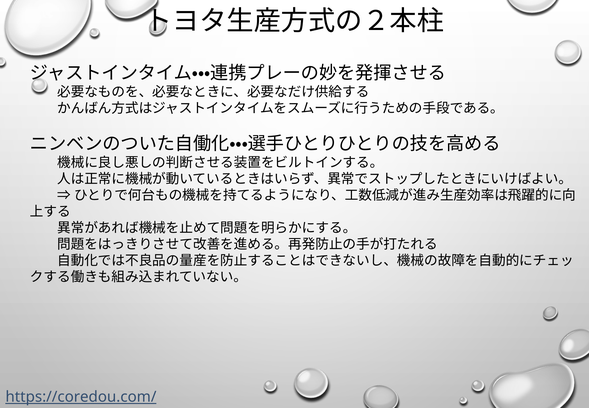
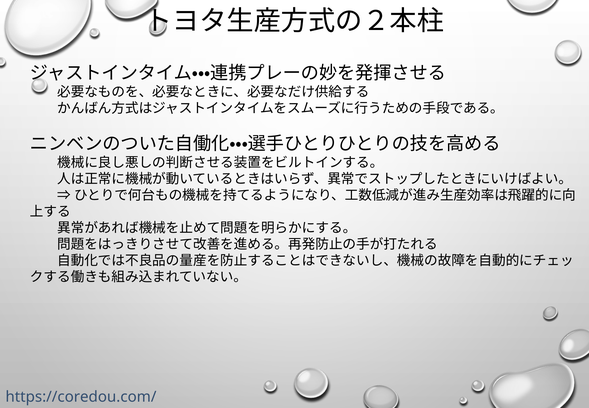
https://coredou.com/ underline: present -> none
